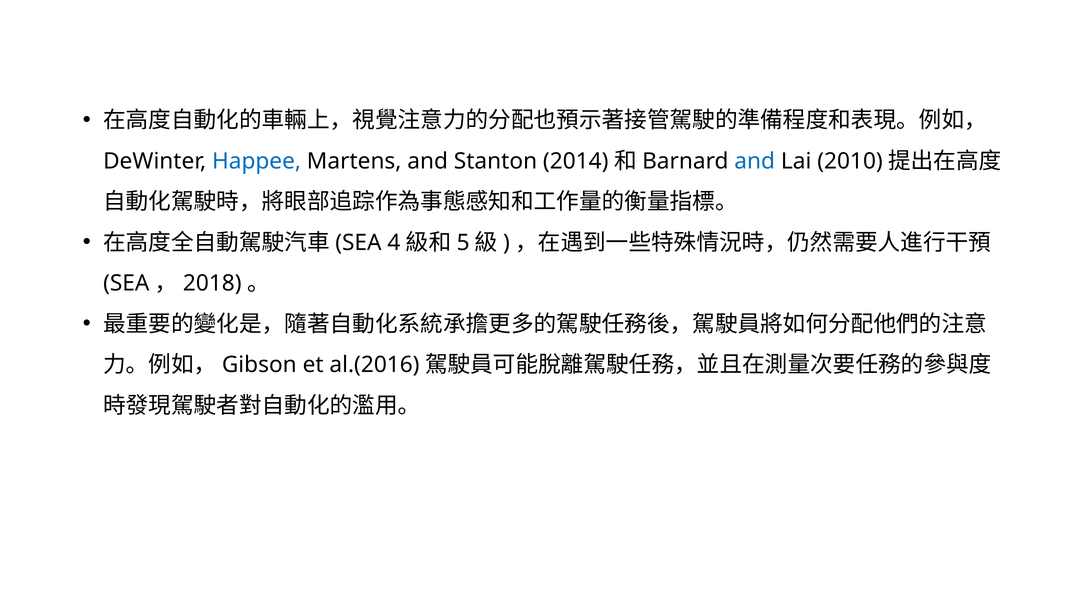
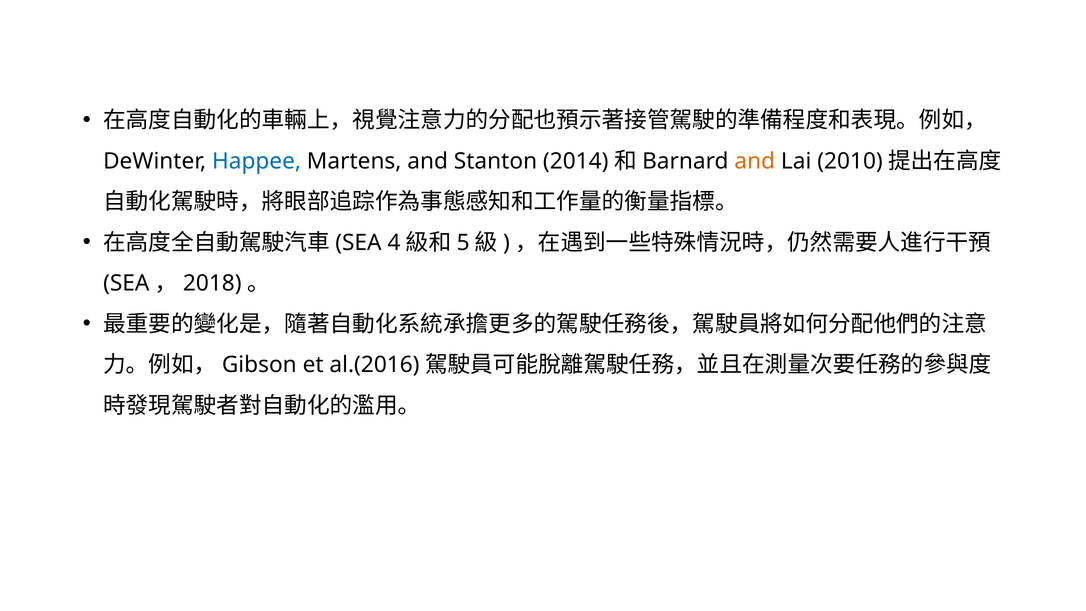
and at (755, 161) colour: blue -> orange
